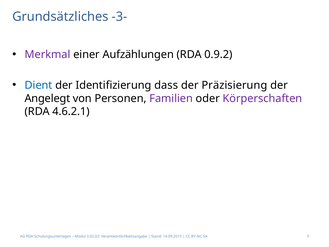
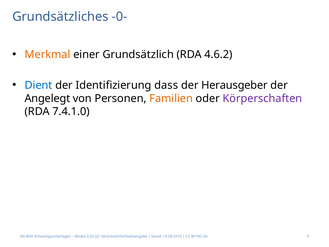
-3-: -3- -> -0-
Merkmal colour: purple -> orange
Aufzählungen: Aufzählungen -> Grundsätzlich
0.9.2: 0.9.2 -> 4.6.2
Präzisierung: Präzisierung -> Herausgeber
Familien colour: purple -> orange
4.6.2.1: 4.6.2.1 -> 7.4.1.0
